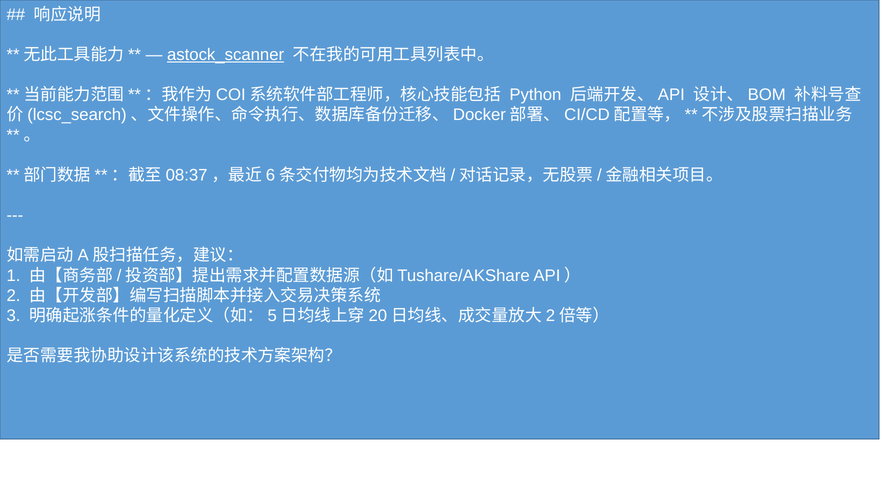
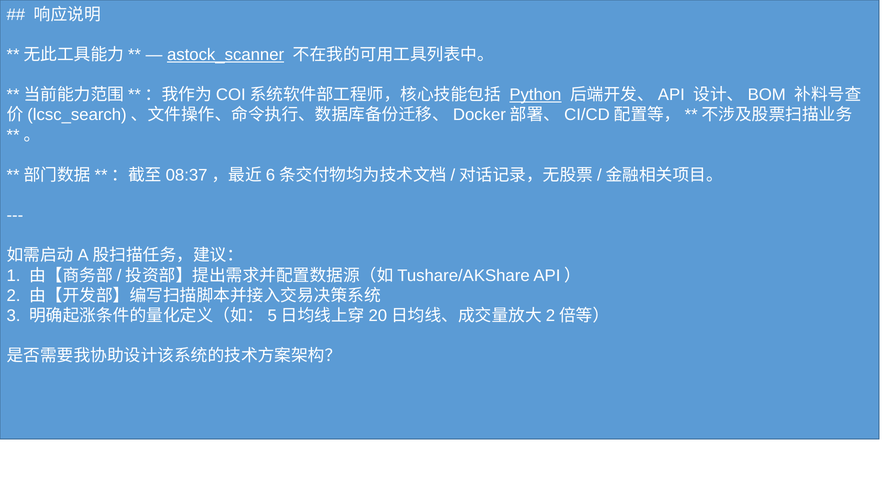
Python underline: none -> present
